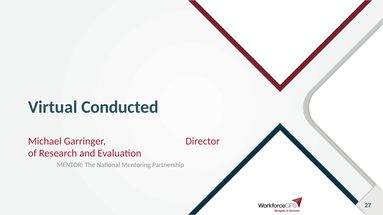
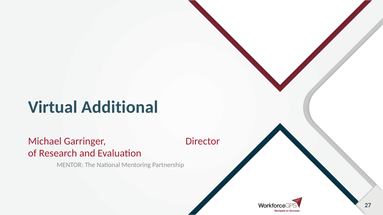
Conducted: Conducted -> Additional
